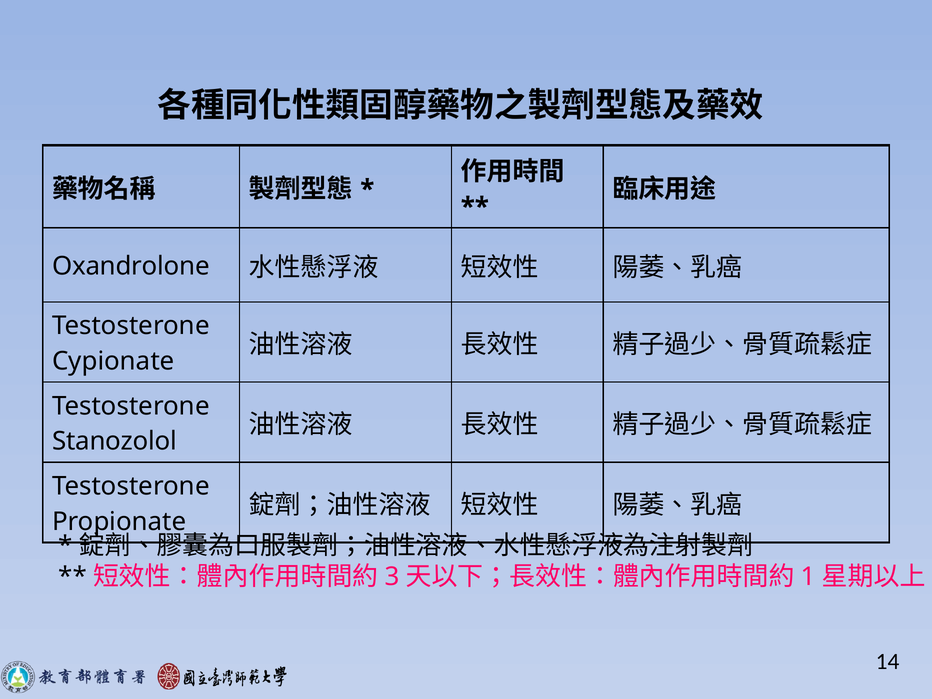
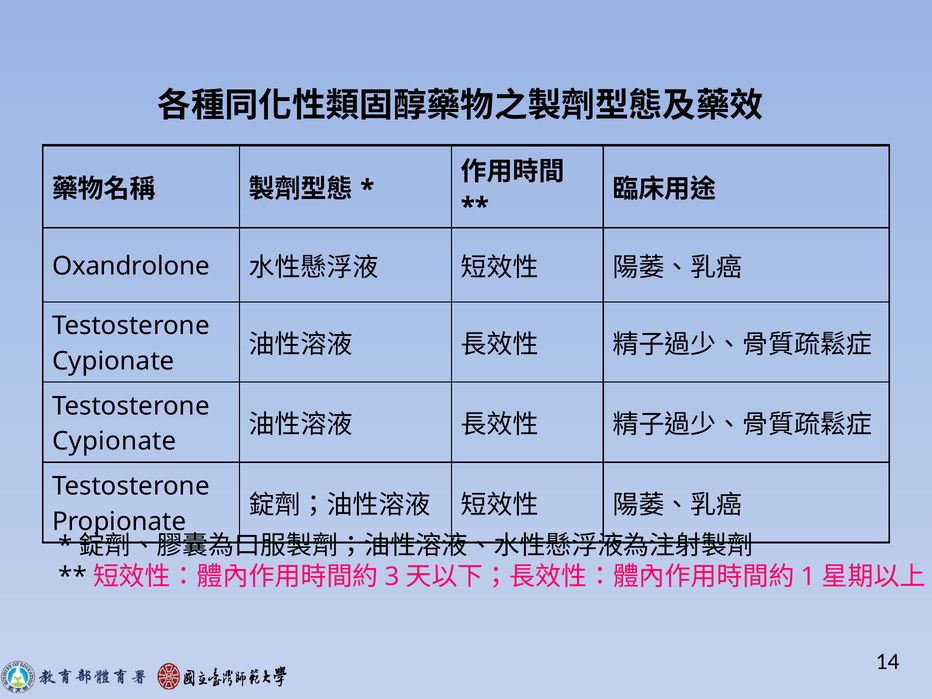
Stanozolol at (115, 441): Stanozolol -> Cypionate
